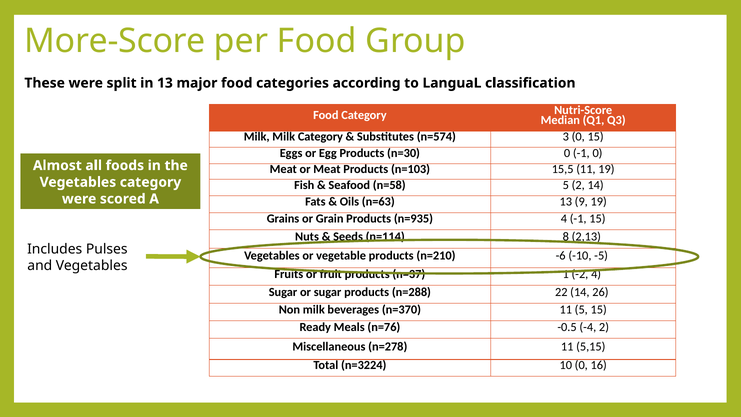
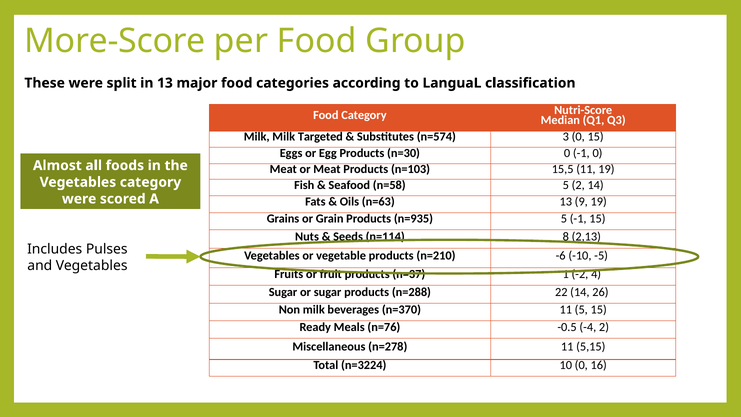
Milk Category: Category -> Targeted
n=935 4: 4 -> 5
